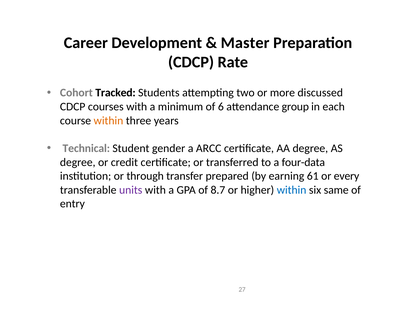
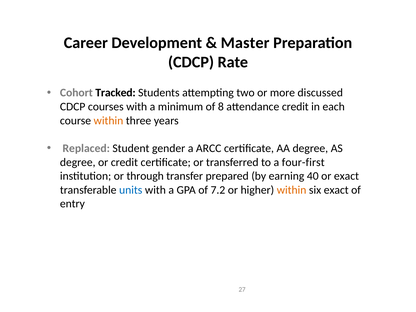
6: 6 -> 8
attendance group: group -> credit
Technical: Technical -> Replaced
four-data: four-data -> four-first
61: 61 -> 40
or every: every -> exact
units colour: purple -> blue
8.7: 8.7 -> 7.2
within at (292, 190) colour: blue -> orange
six same: same -> exact
